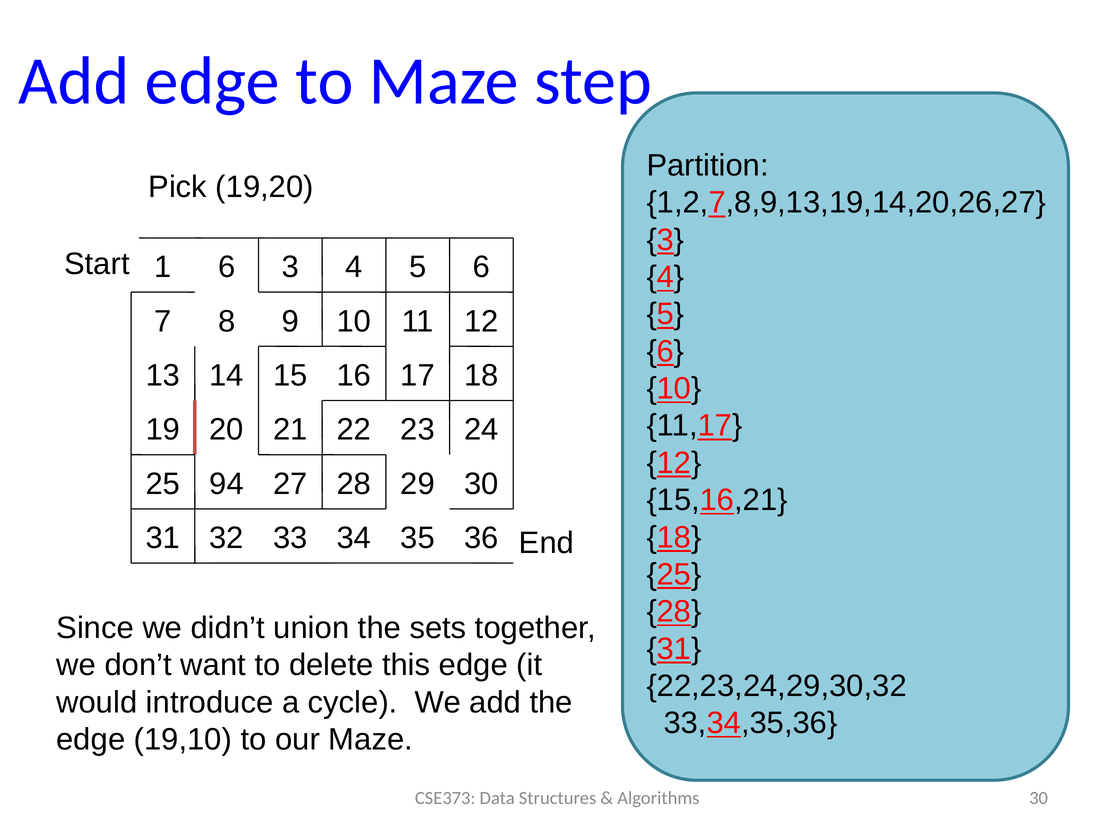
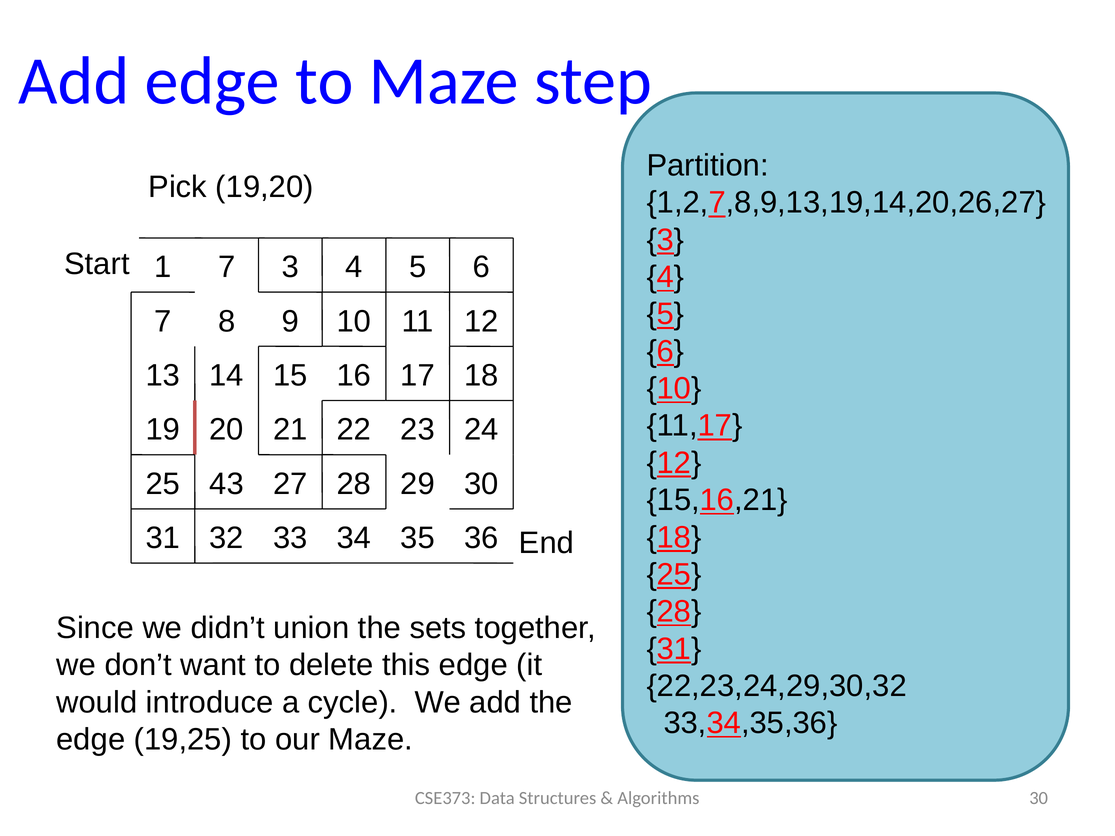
1 6: 6 -> 7
94: 94 -> 43
19,10: 19,10 -> 19,25
